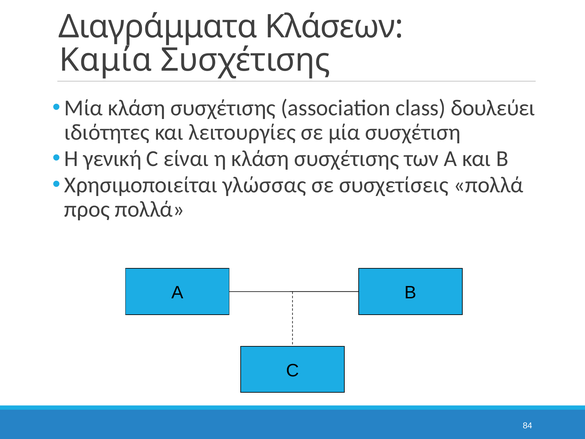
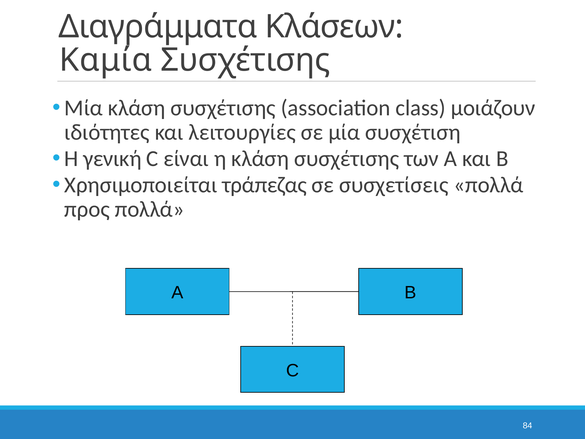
δουλεύει: δουλεύει -> μοιάζουν
γλώσσας: γλώσσας -> τράπεζας
